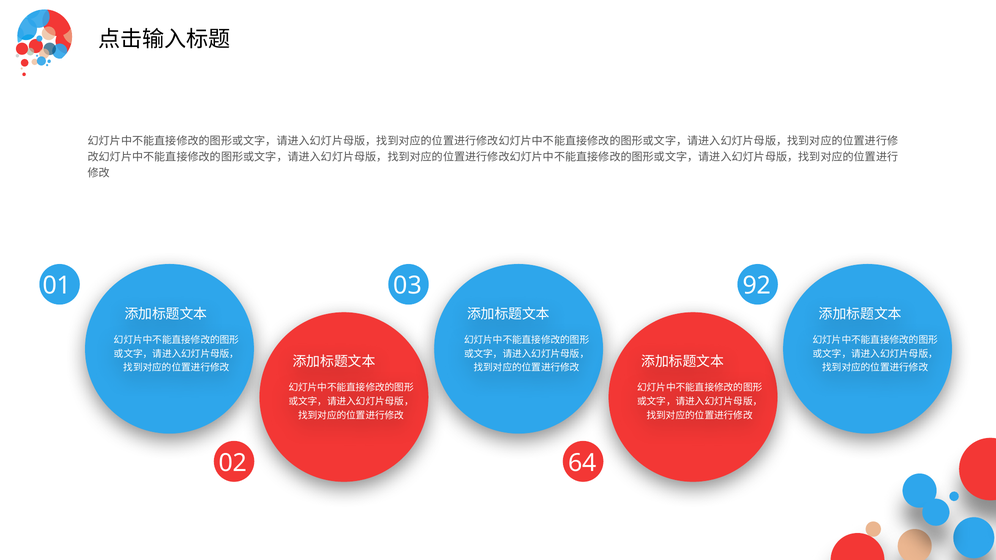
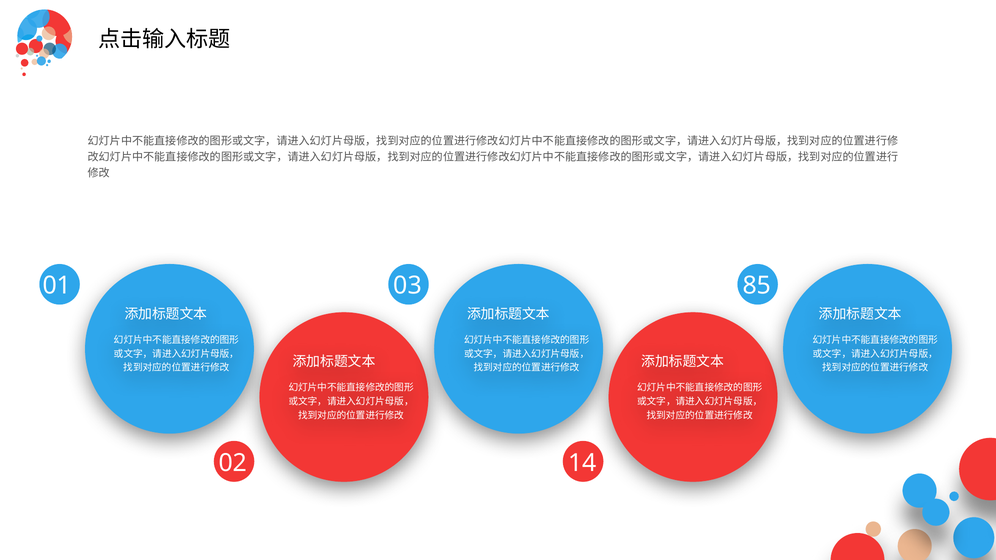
92: 92 -> 85
64: 64 -> 14
